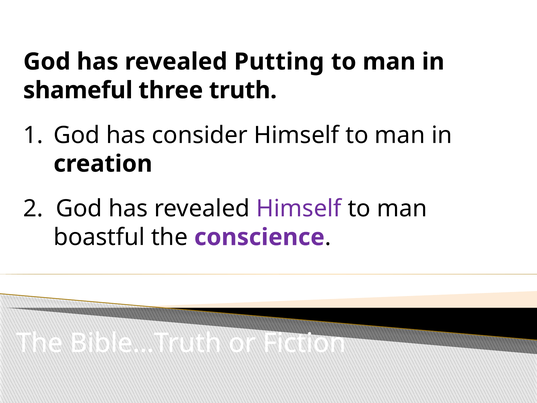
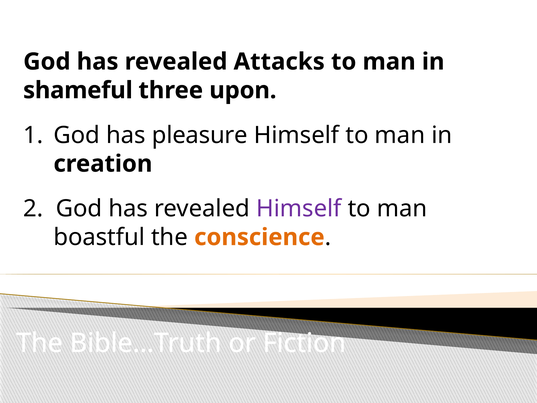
Putting: Putting -> Attacks
truth: truth -> upon
consider: consider -> pleasure
conscience colour: purple -> orange
